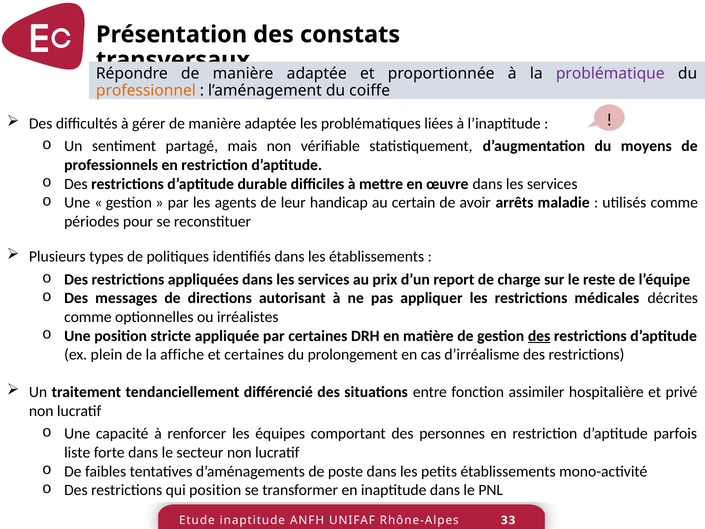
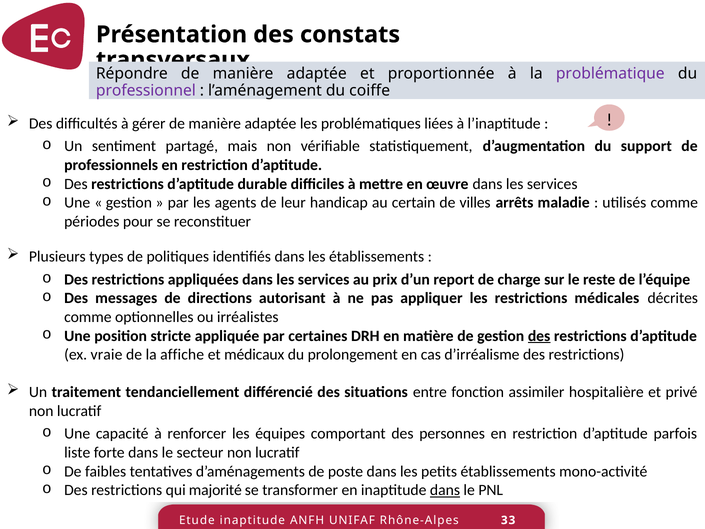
professionnel colour: orange -> purple
moyens: moyens -> support
avoir: avoir -> villes
plein: plein -> vraie
et certaines: certaines -> médicaux
qui position: position -> majorité
dans at (445, 490) underline: none -> present
